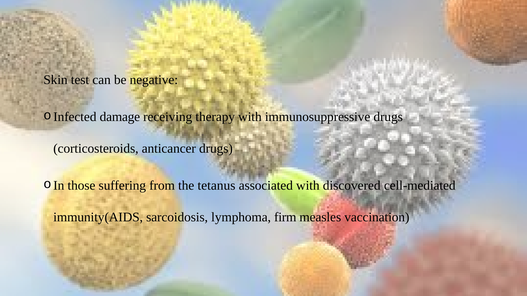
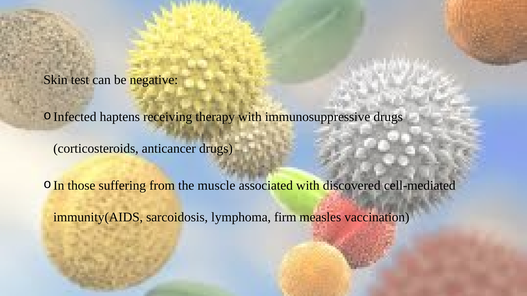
damage: damage -> haptens
tetanus: tetanus -> muscle
